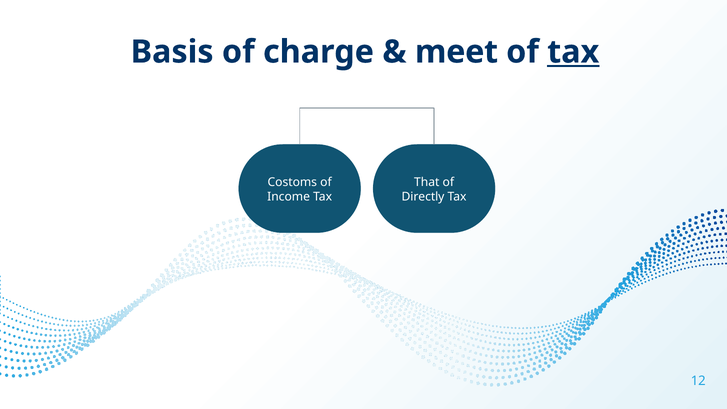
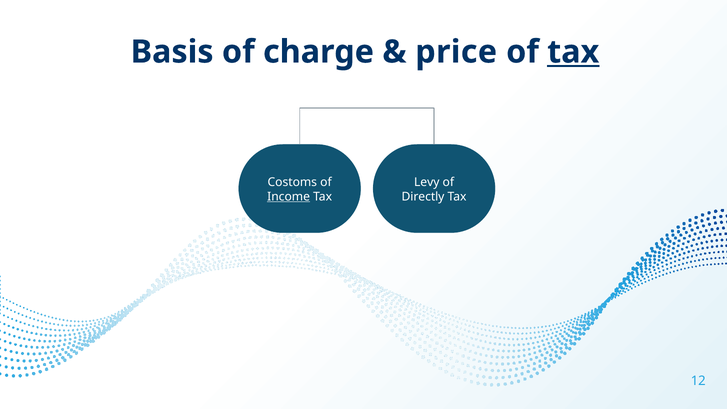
meet: meet -> price
That: That -> Levy
Income underline: none -> present
